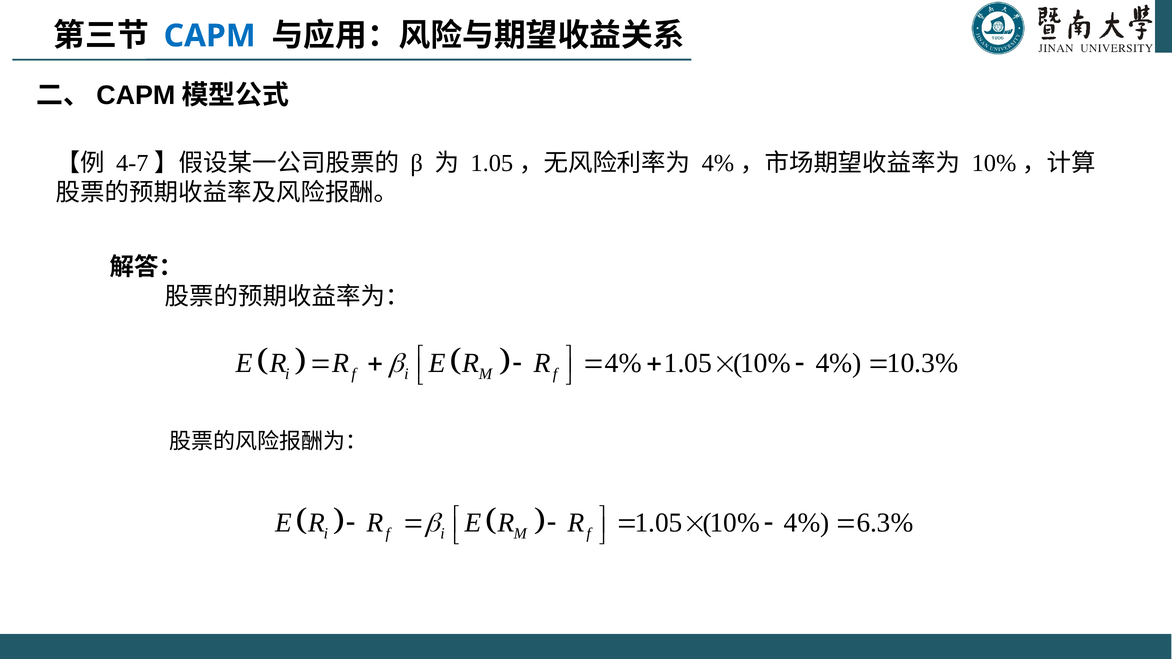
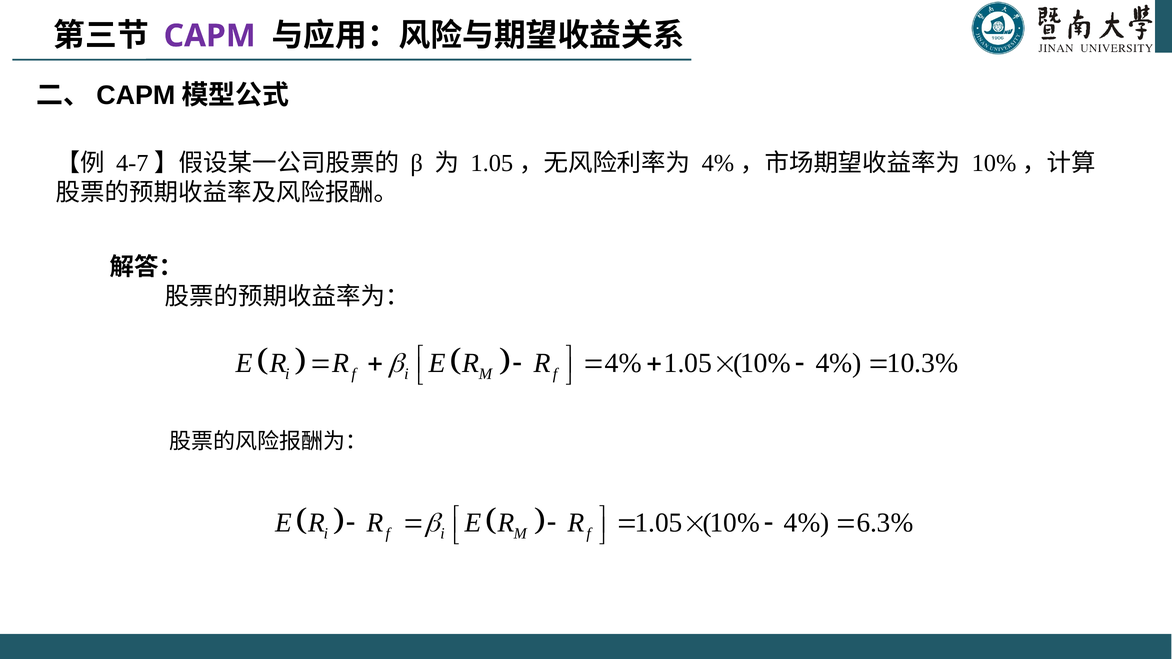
CAPM colour: blue -> purple
